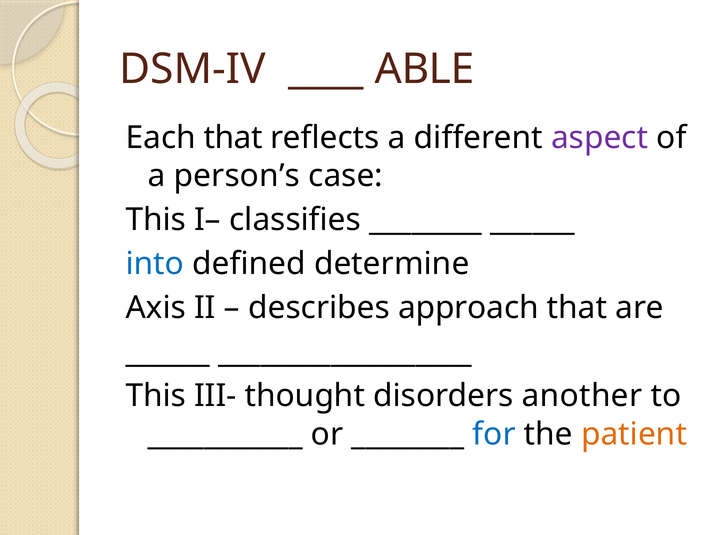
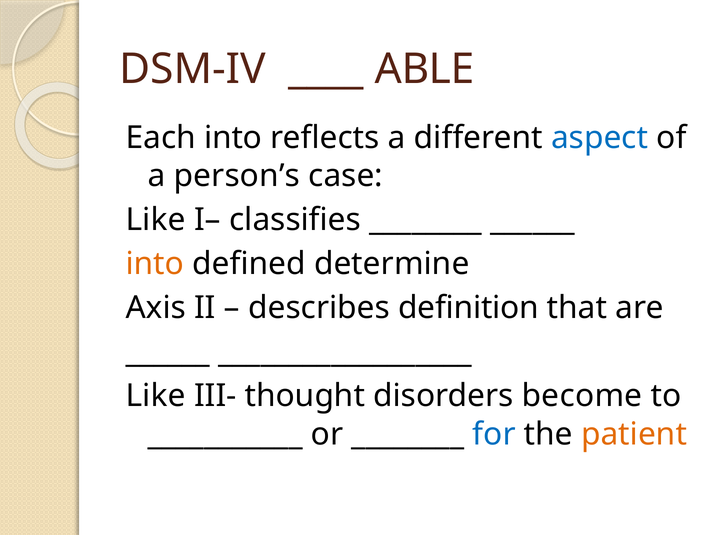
Each that: that -> into
aspect colour: purple -> blue
This at (156, 220): This -> Like
into at (155, 264) colour: blue -> orange
approach: approach -> definition
This at (156, 396): This -> Like
another: another -> become
